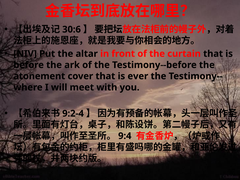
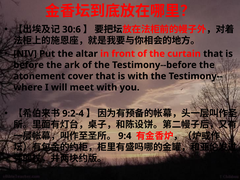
is ever: ever -> with
